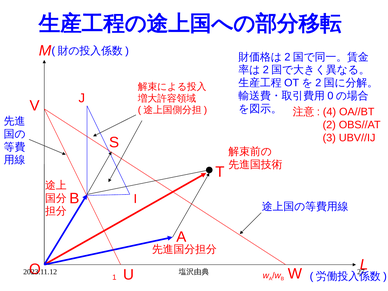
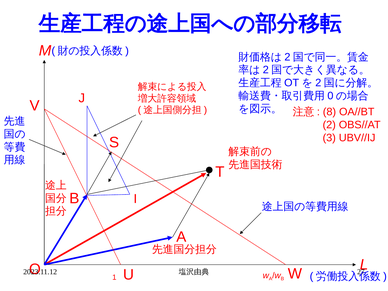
4: 4 -> 8
